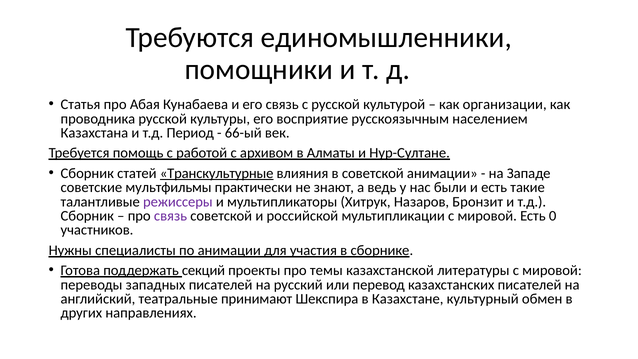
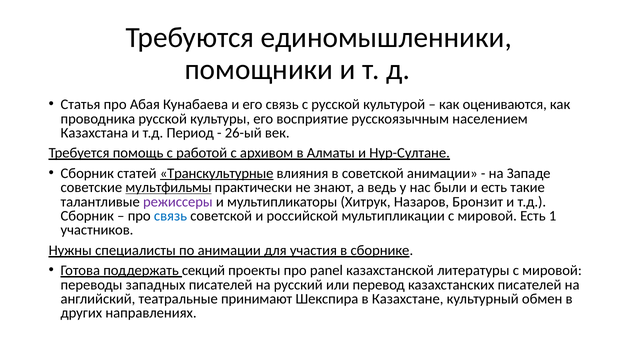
организации: организации -> оцениваются
66-ый: 66-ый -> 26-ый
мультфильмы underline: none -> present
связь at (170, 216) colour: purple -> blue
0: 0 -> 1
темы: темы -> panel
